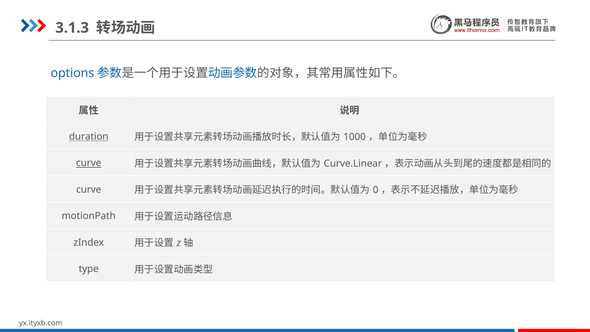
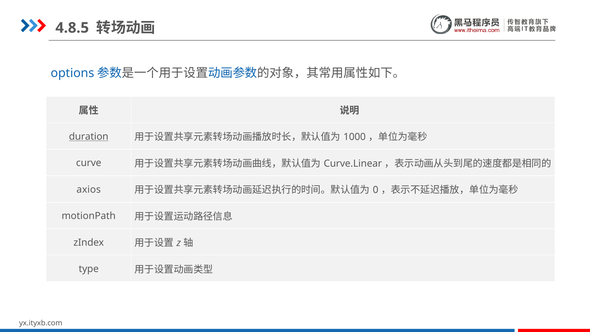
3.1.3: 3.1.3 -> 4.8.5
curve at (89, 163) underline: present -> none
curve at (89, 190): curve -> axios
